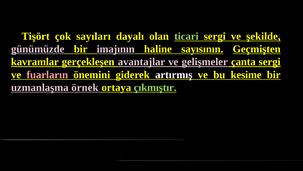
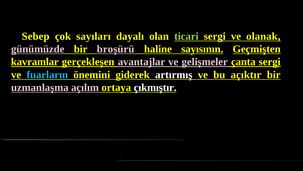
Tişört: Tişört -> Sebep
şekilde: şekilde -> olanak
imajının: imajının -> broşürü
fuarların colour: pink -> light blue
kesime: kesime -> açıktır
örnek: örnek -> açılım
çıkmıştır colour: light green -> white
